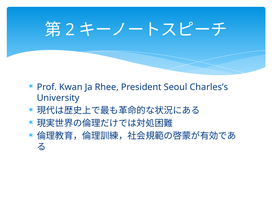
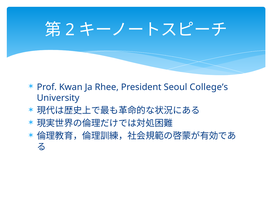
Charles’s: Charles’s -> College’s
